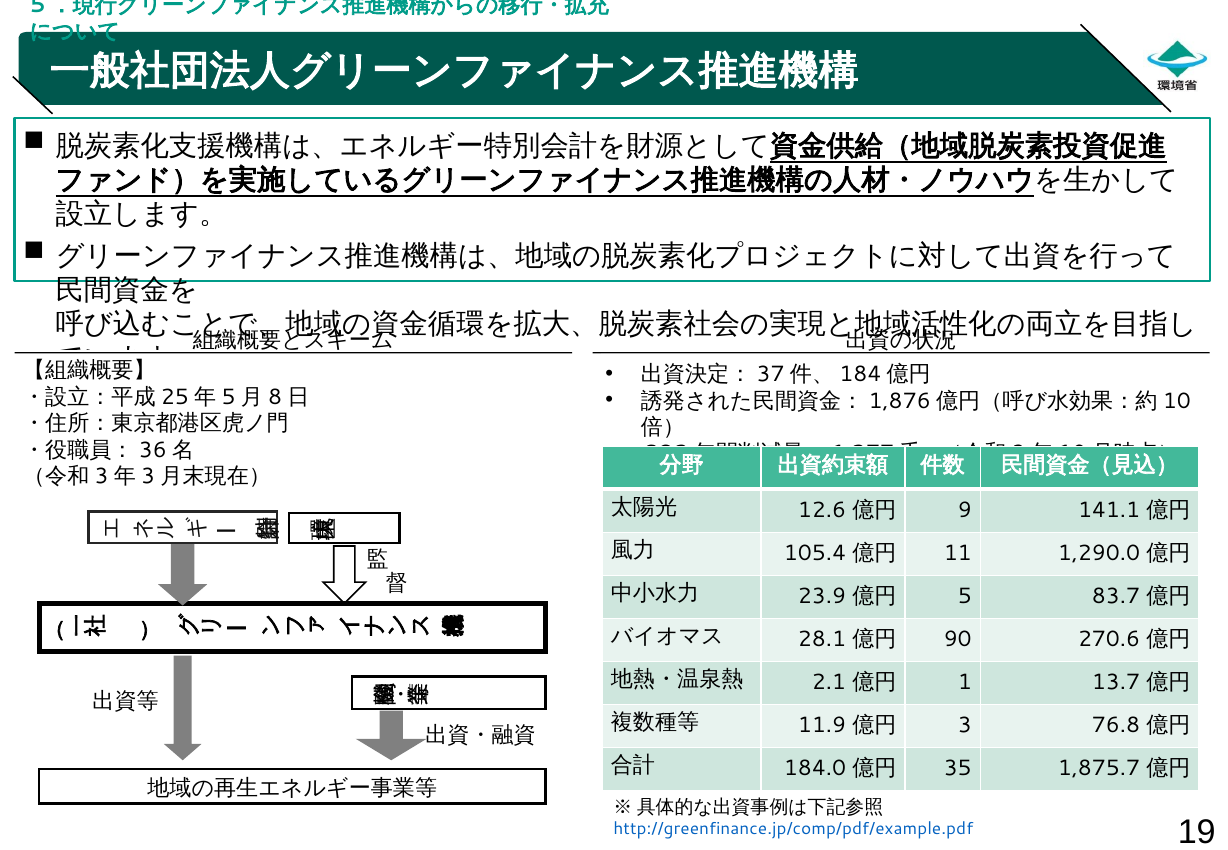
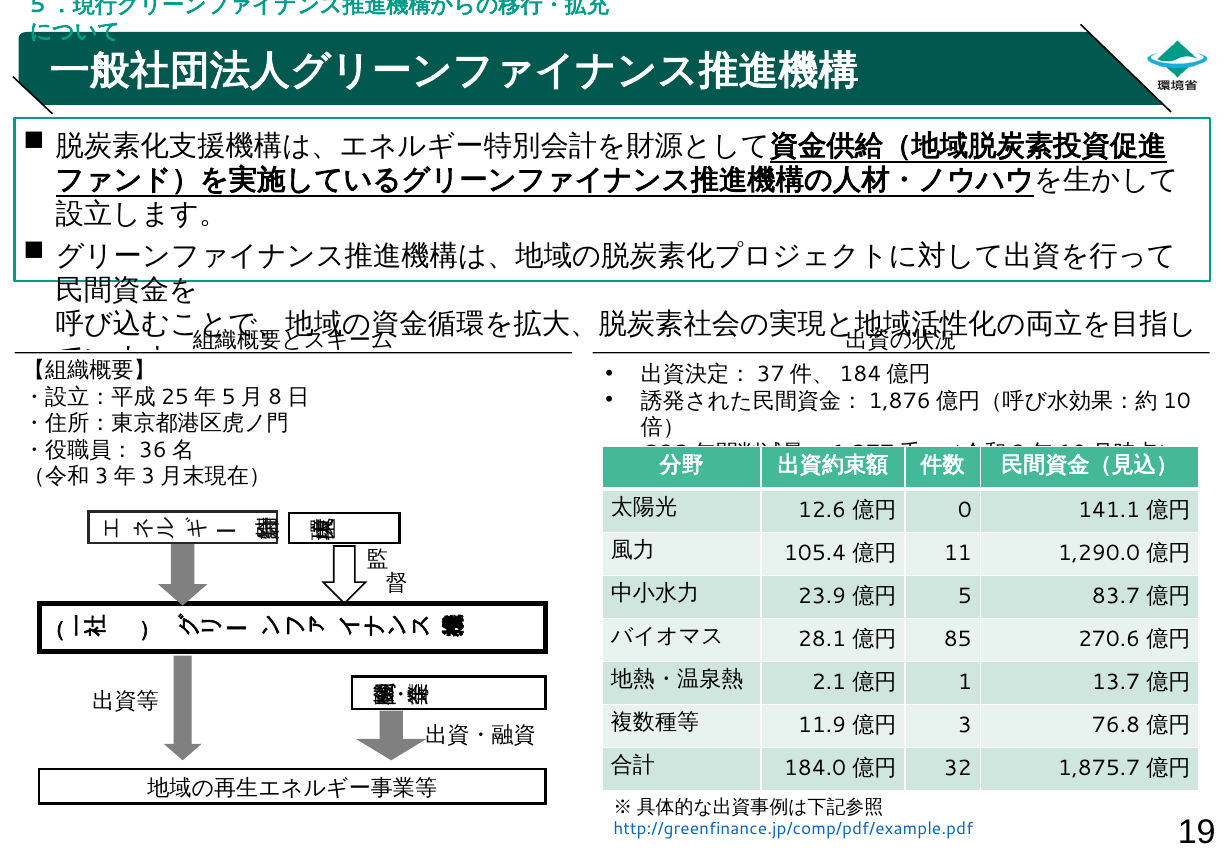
9: 9 -> 0
90: 90 -> 85
35: 35 -> 32
